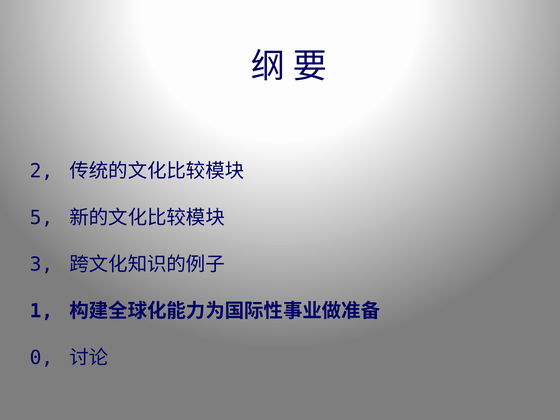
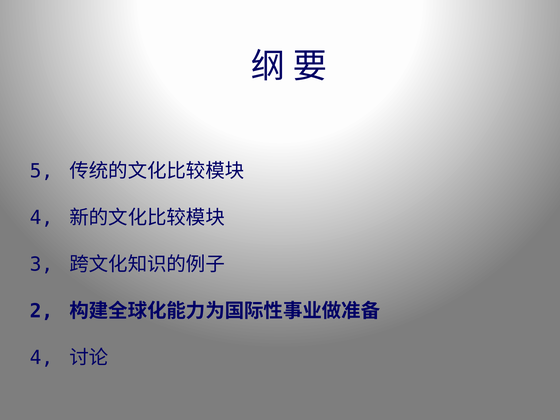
2: 2 -> 5
5 at (42, 218): 5 -> 4
1: 1 -> 2
0 at (42, 358): 0 -> 4
